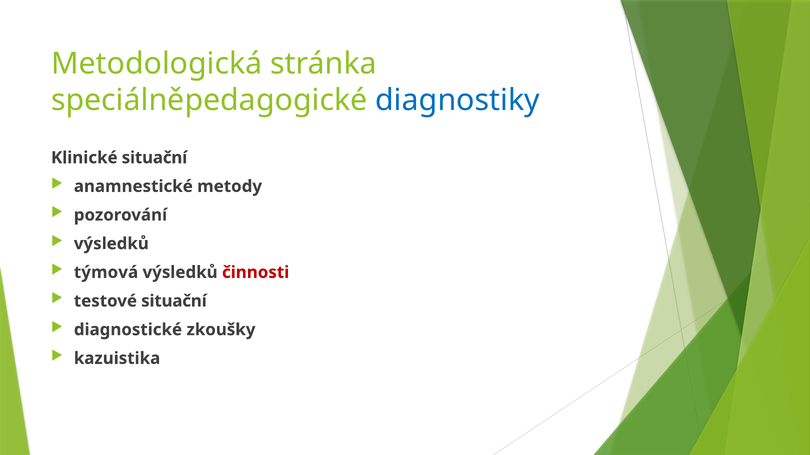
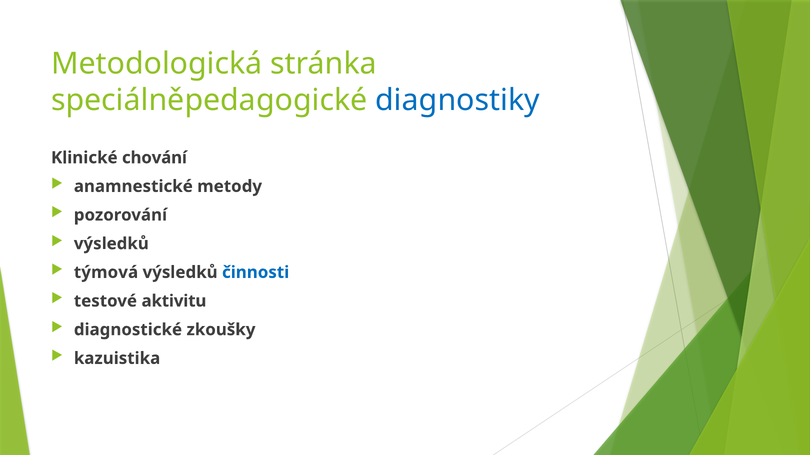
Klinické situační: situační -> chování
činnosti colour: red -> blue
testové situační: situační -> aktivitu
